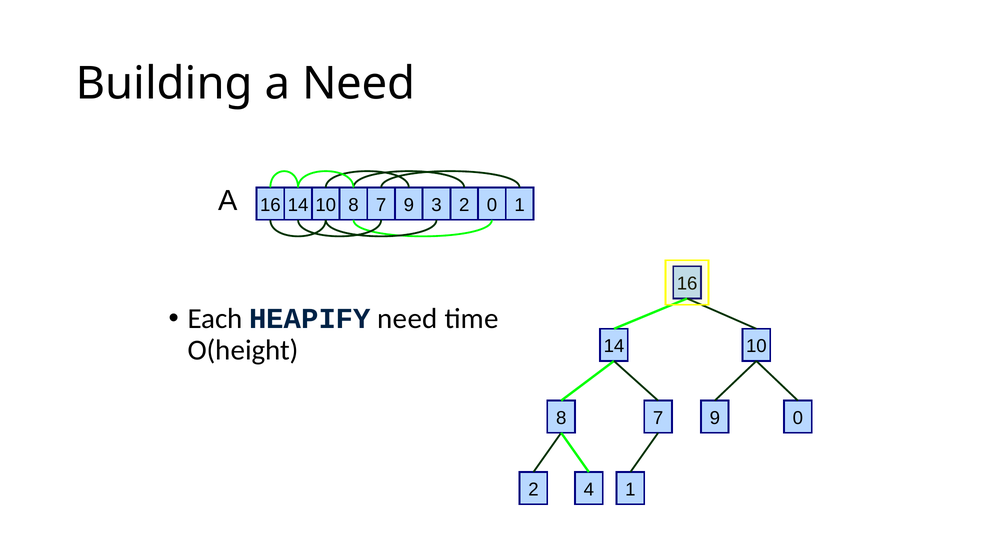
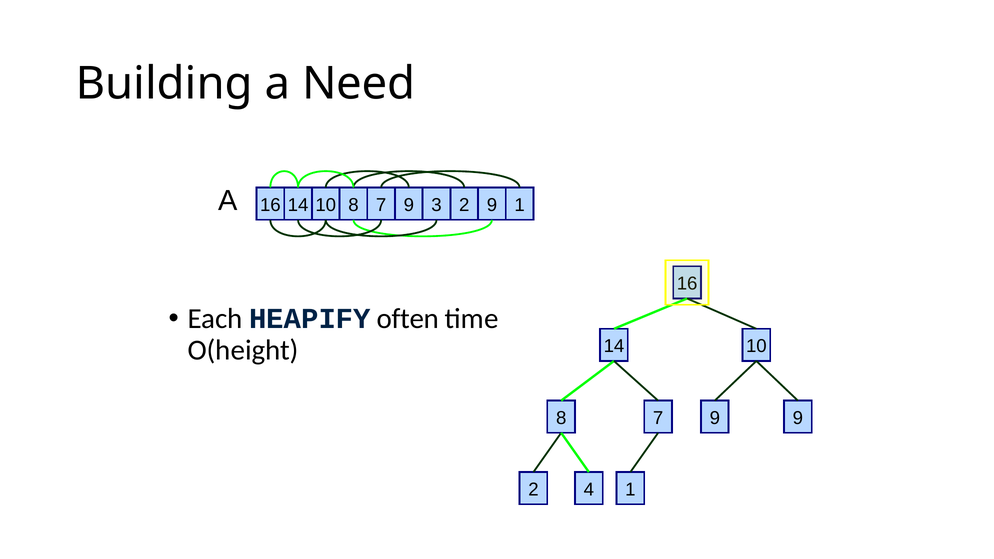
2 0: 0 -> 9
HEAPIFY need: need -> often
8 0: 0 -> 9
